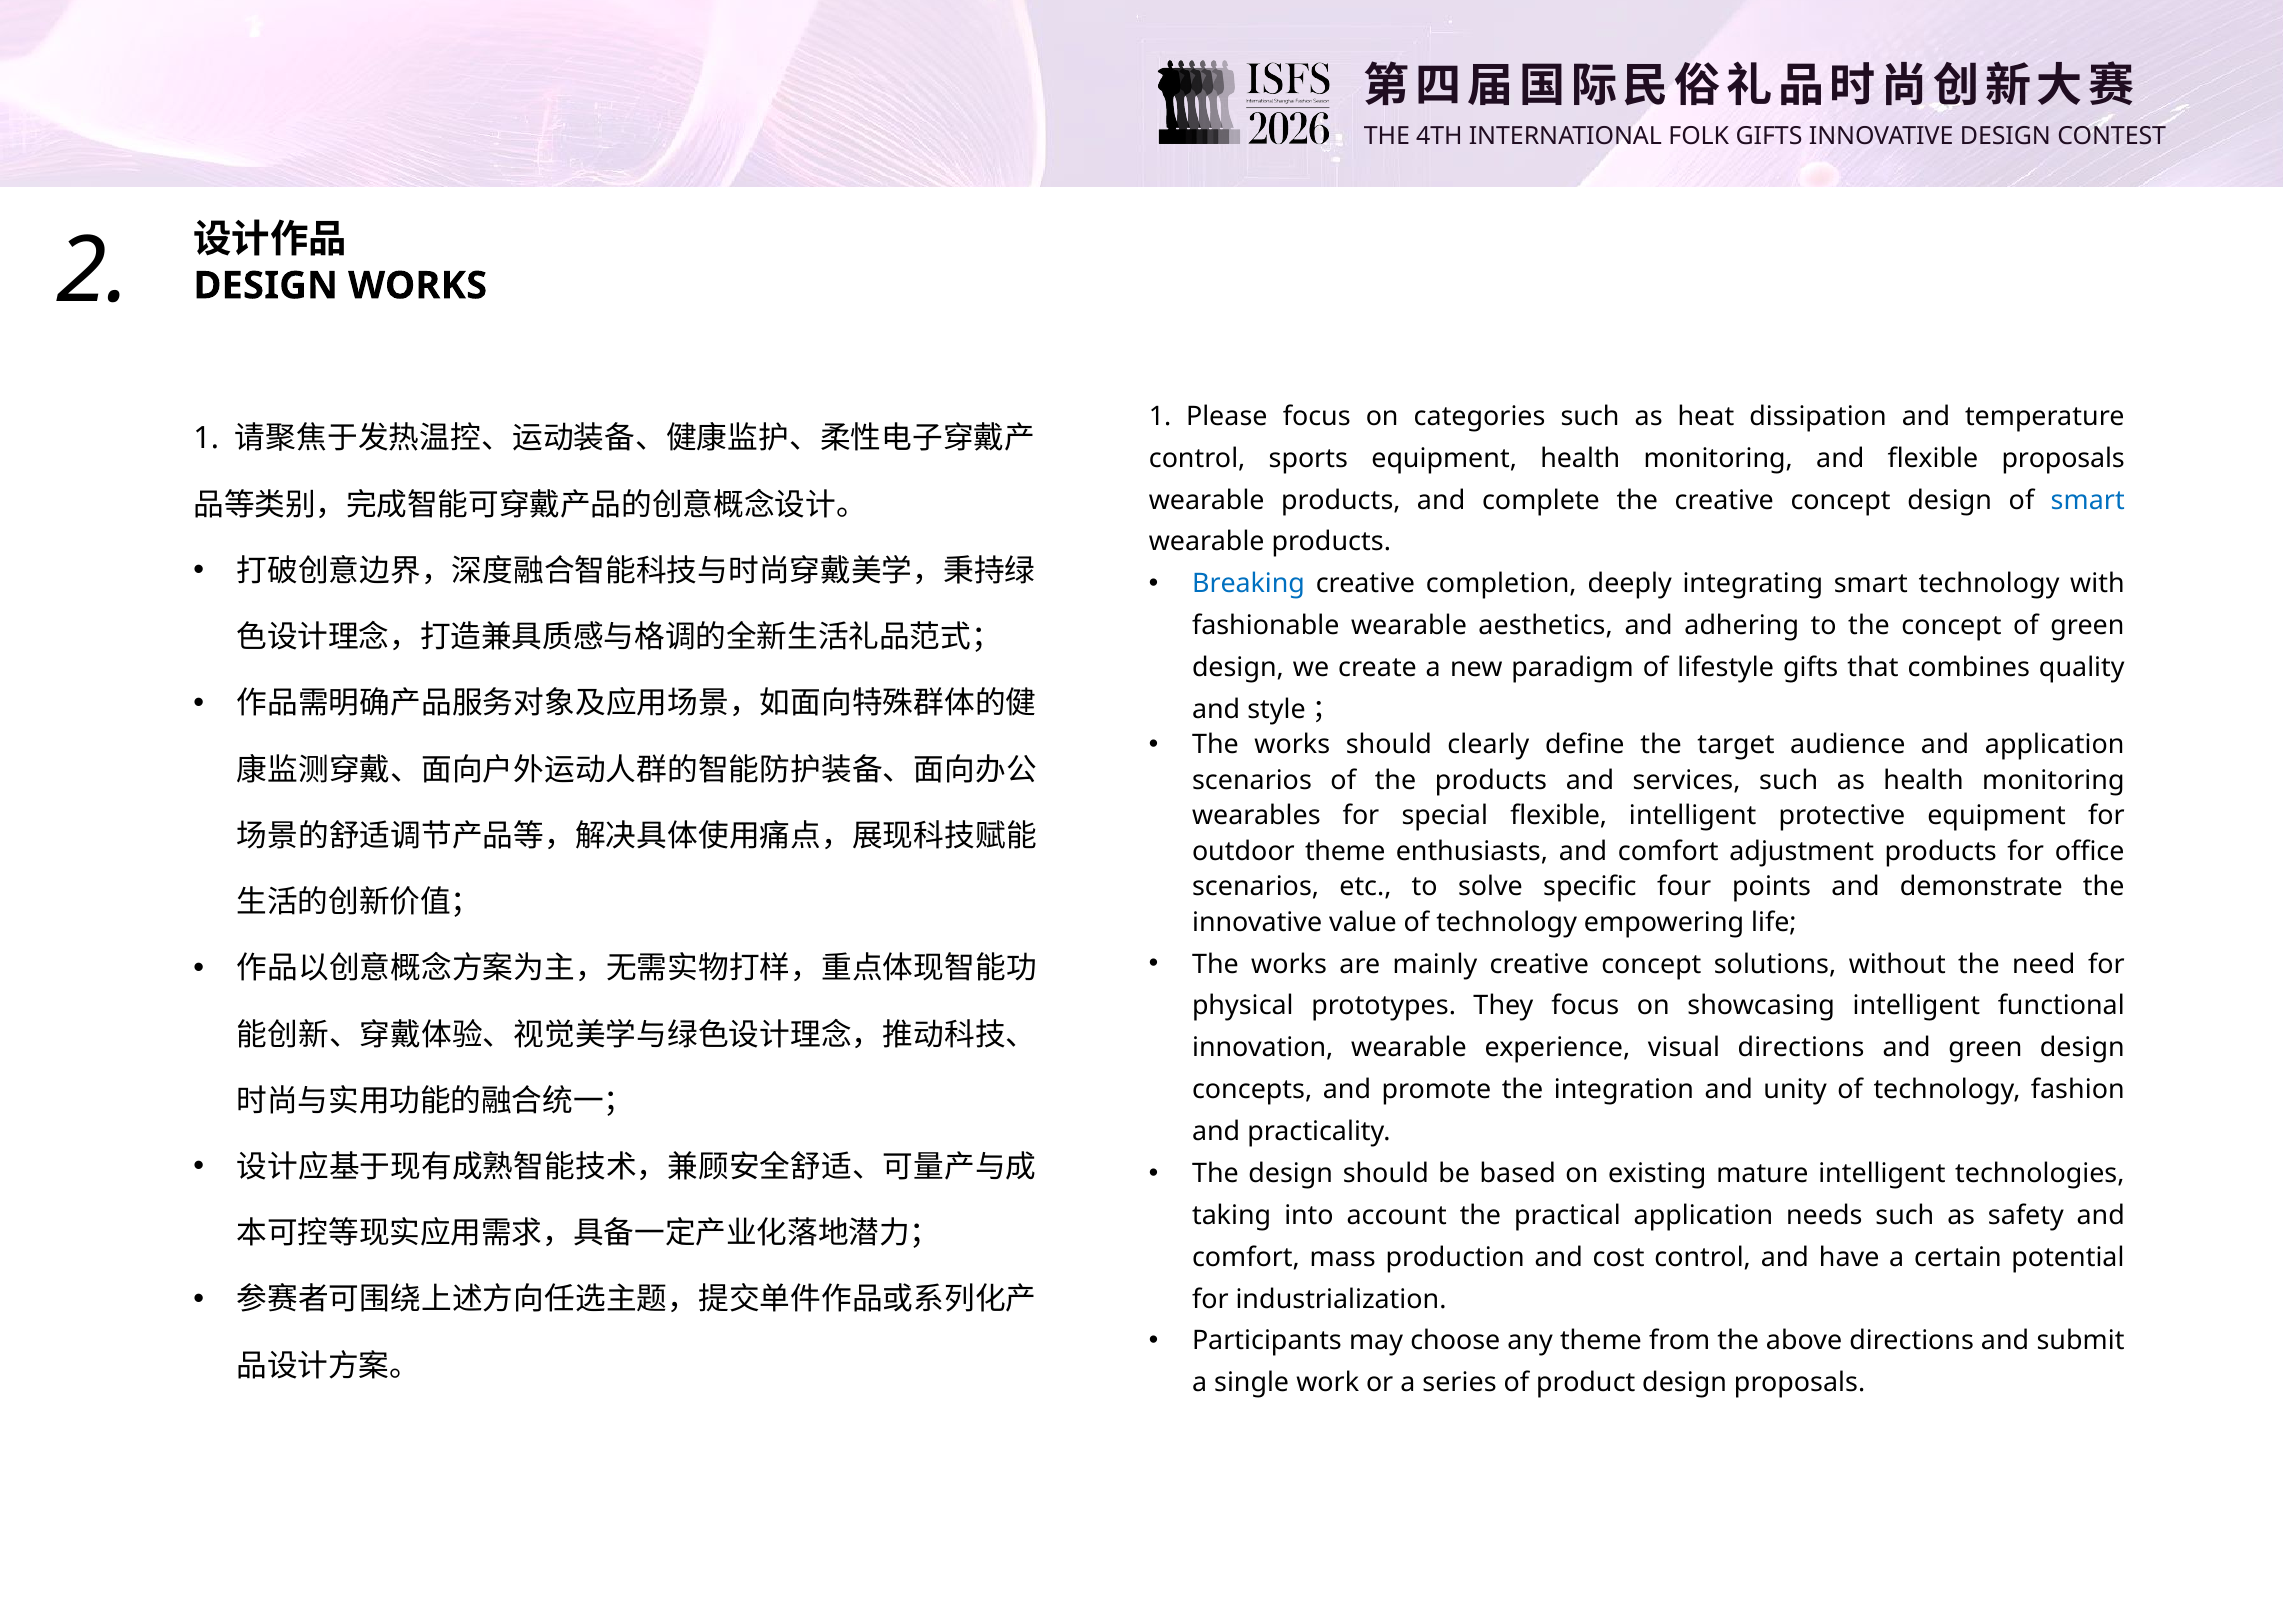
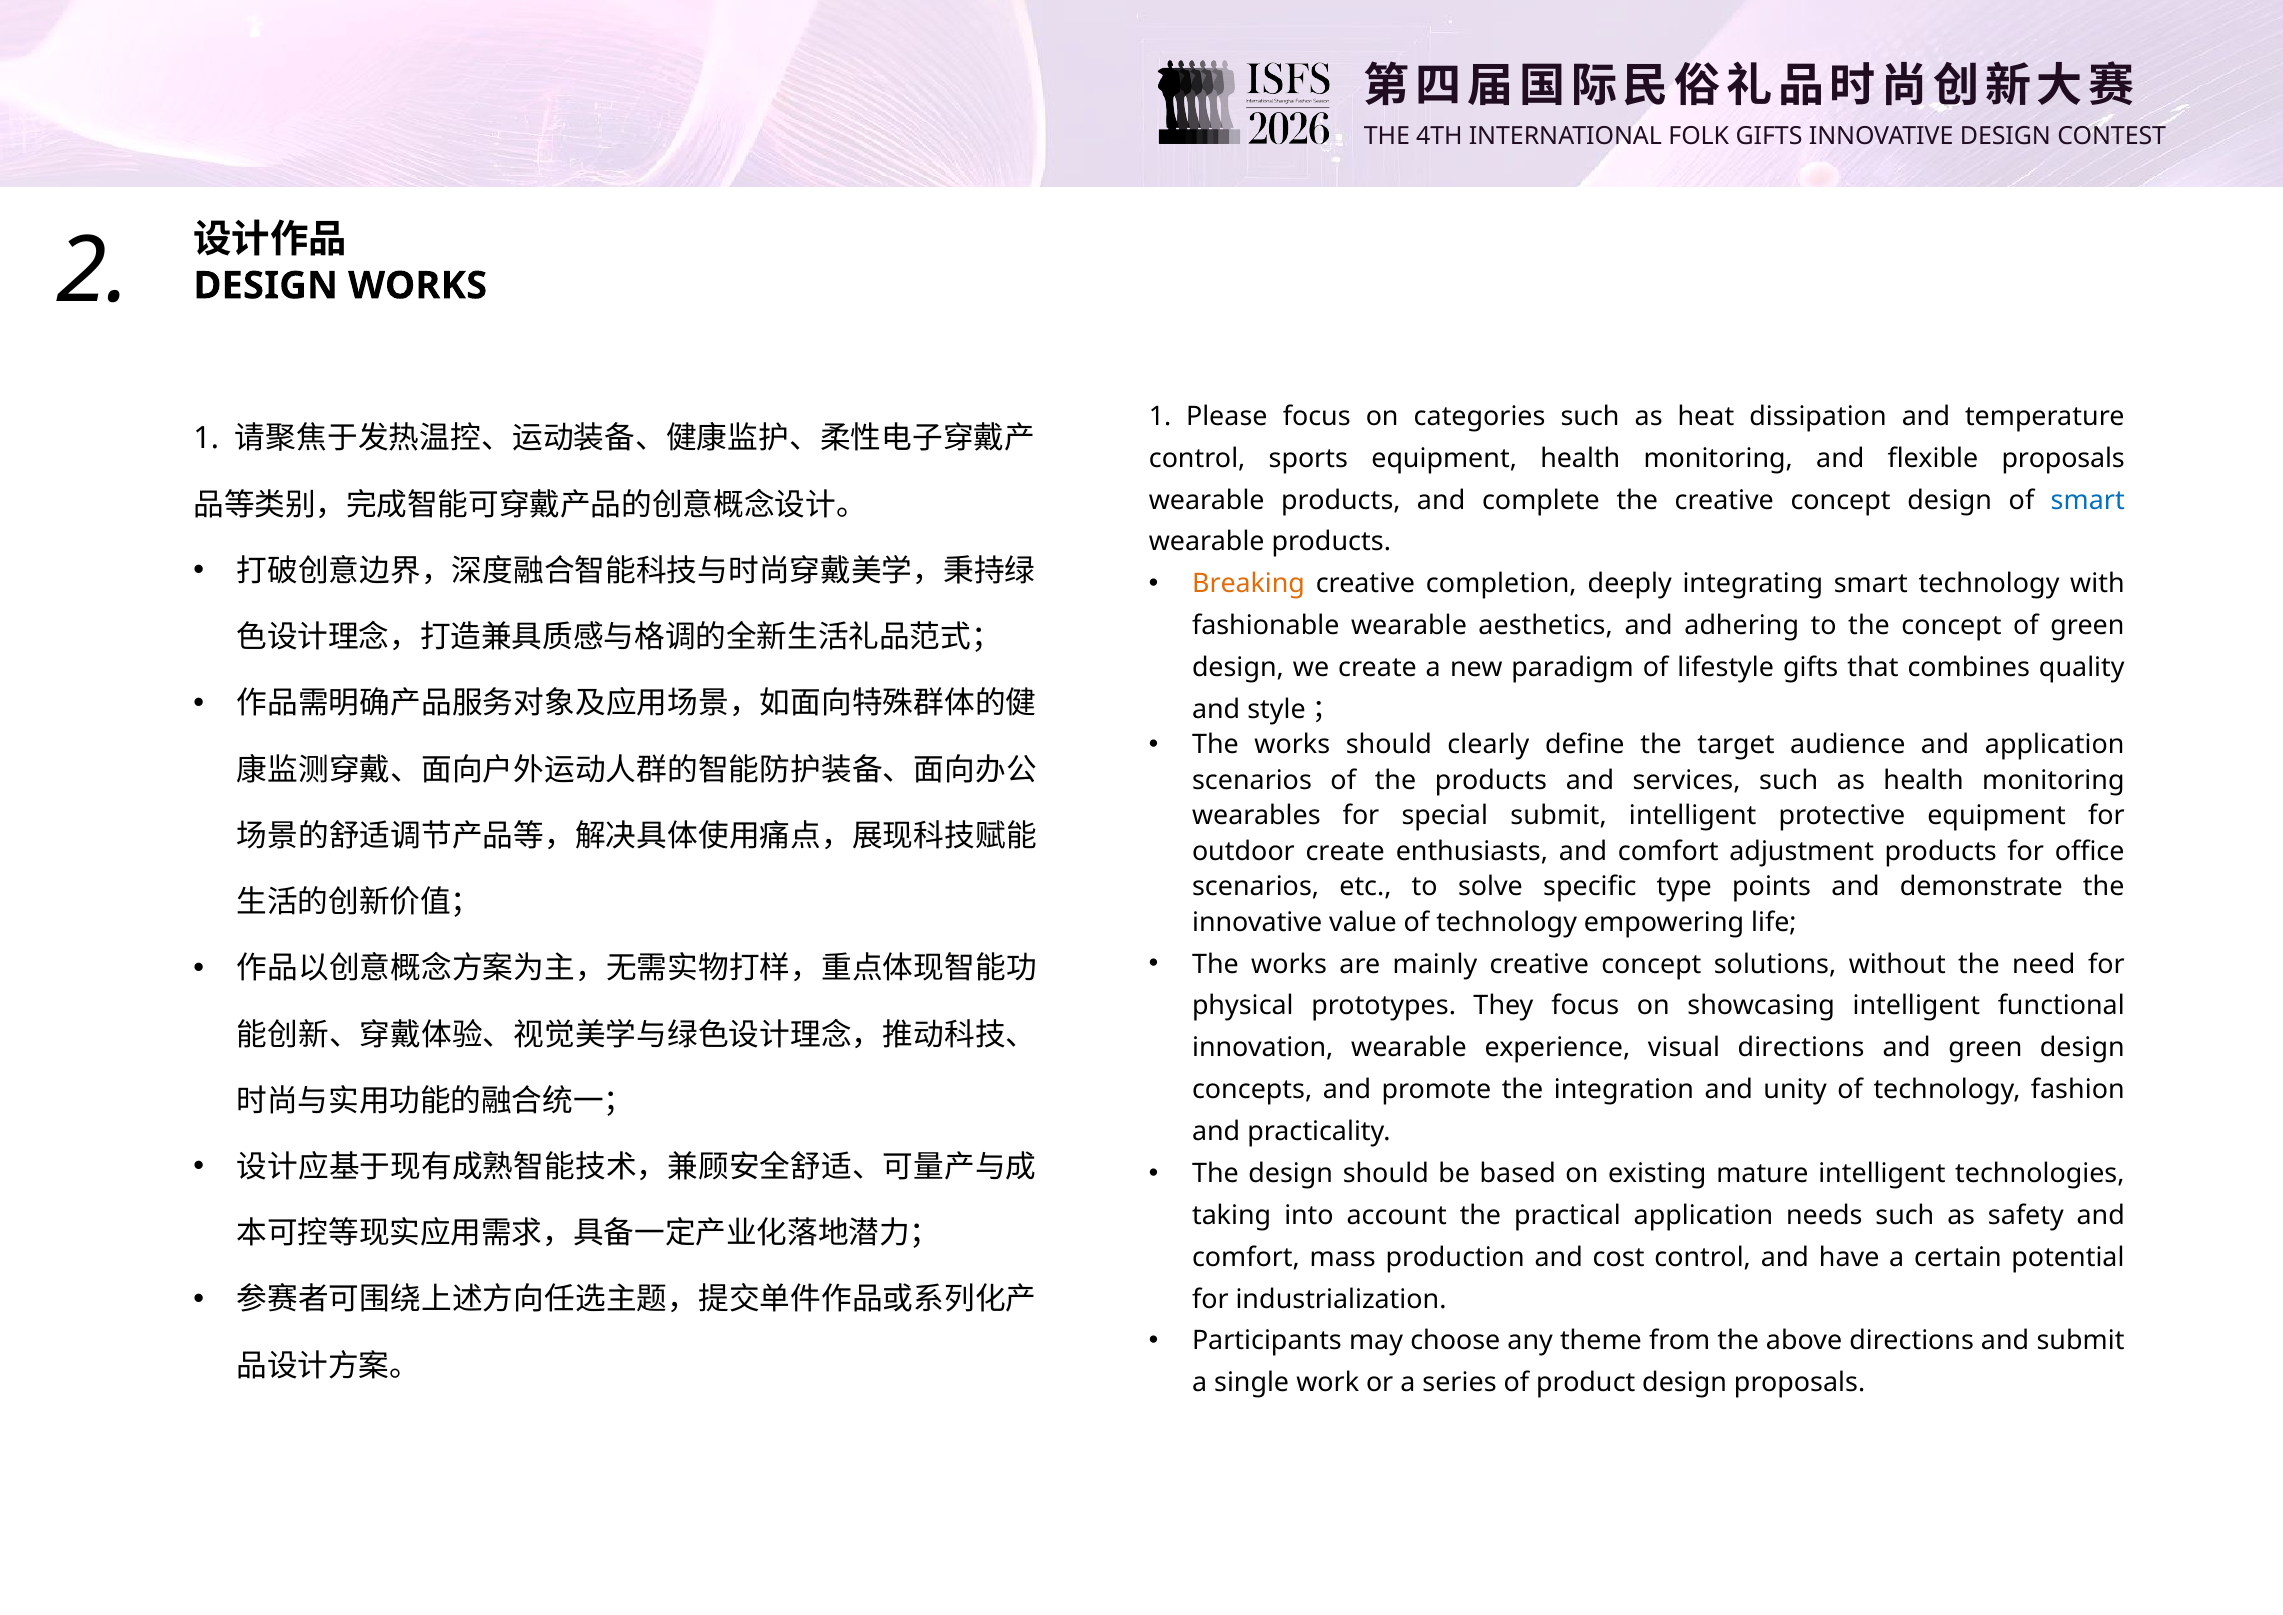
Breaking colour: blue -> orange
special flexible: flexible -> submit
outdoor theme: theme -> create
four: four -> type
